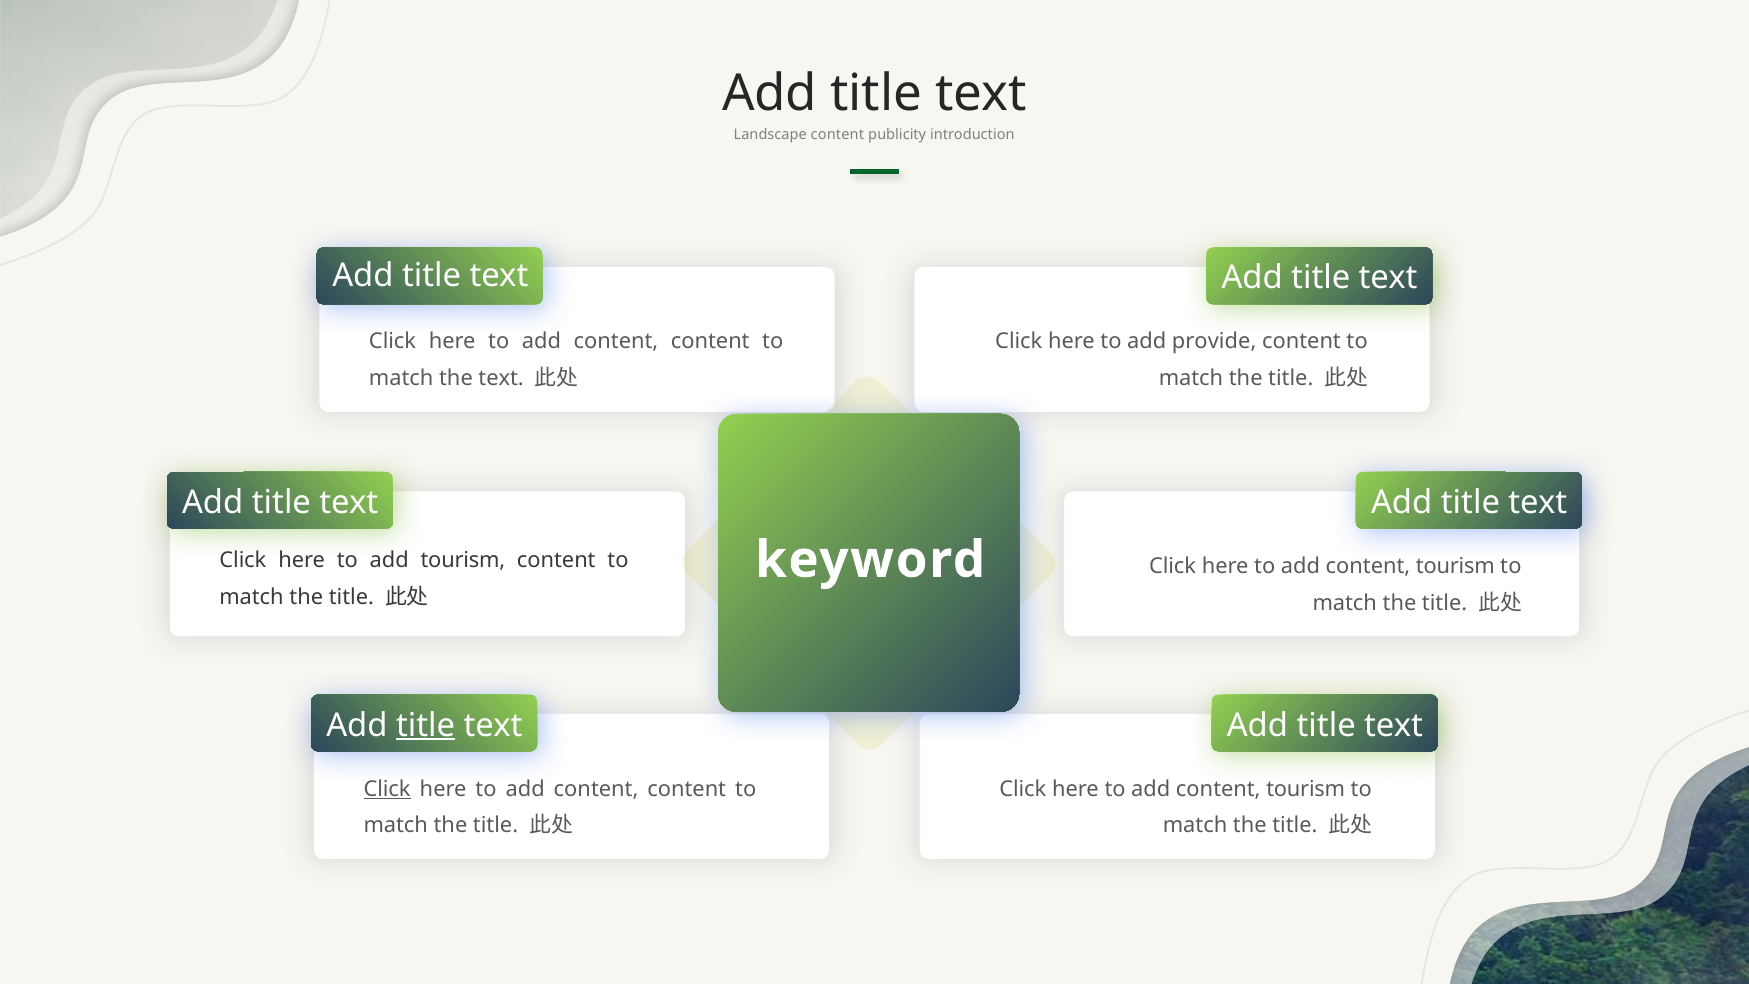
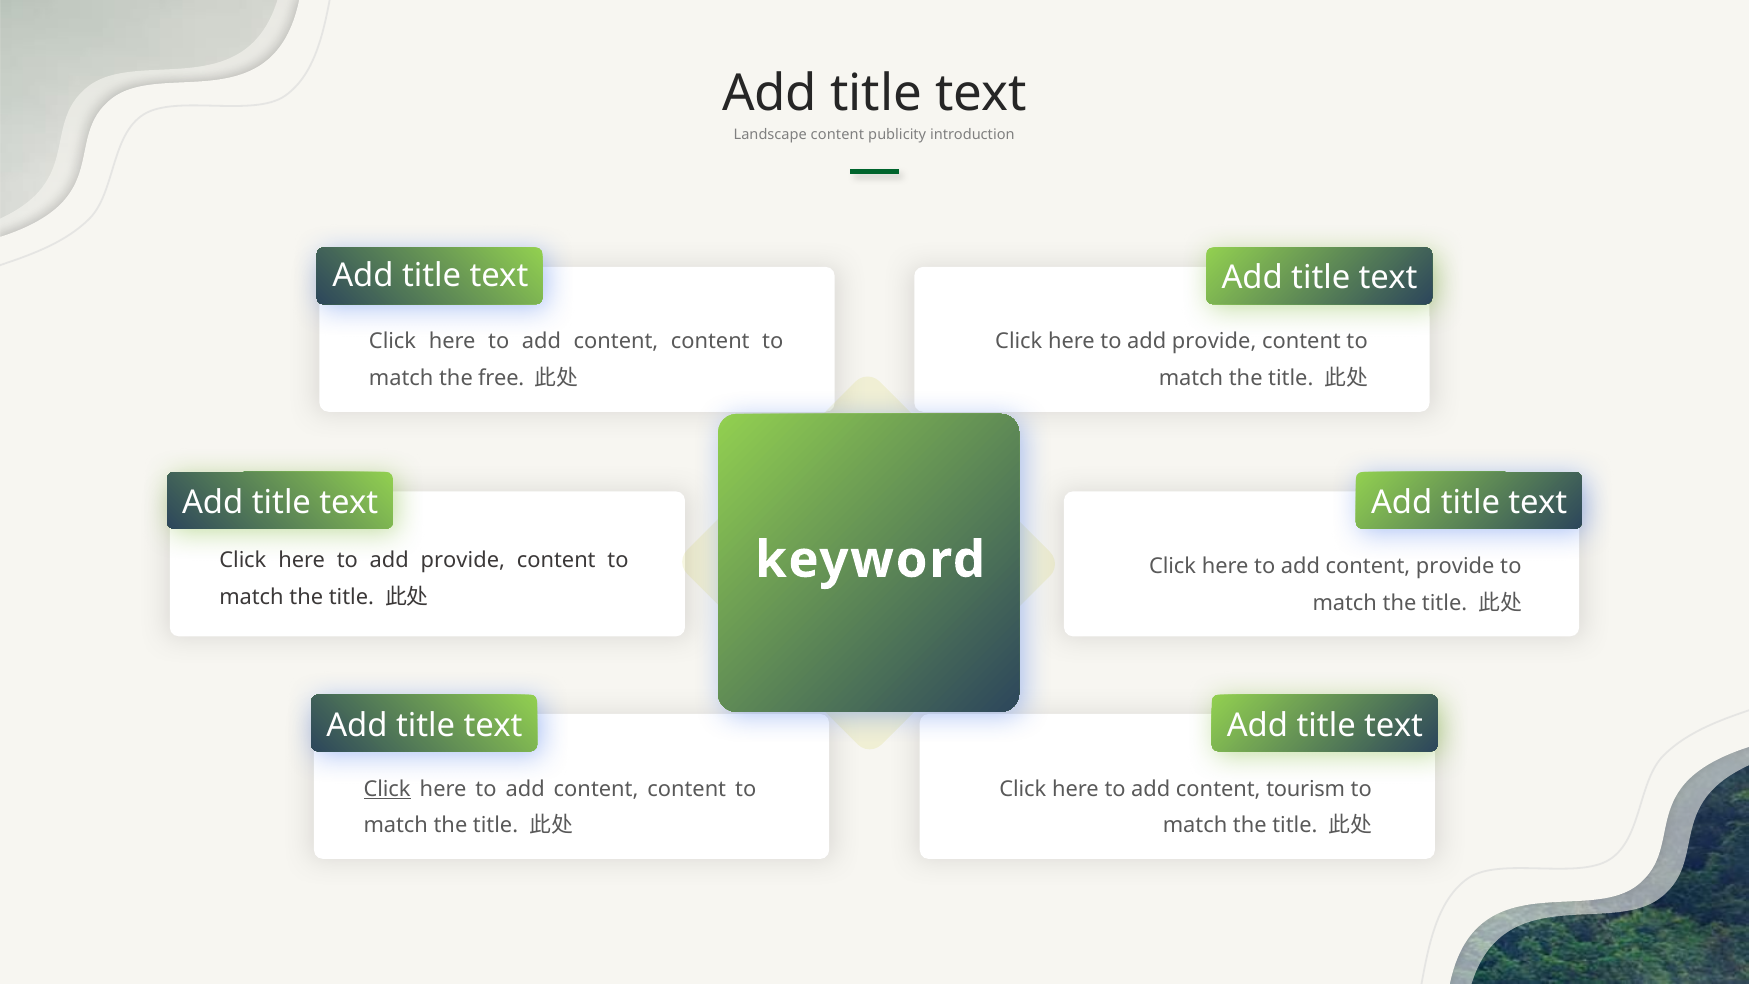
the text: text -> free
tourism at (463, 561): tourism -> provide
tourism at (1455, 566): tourism -> provide
title at (426, 725) underline: present -> none
